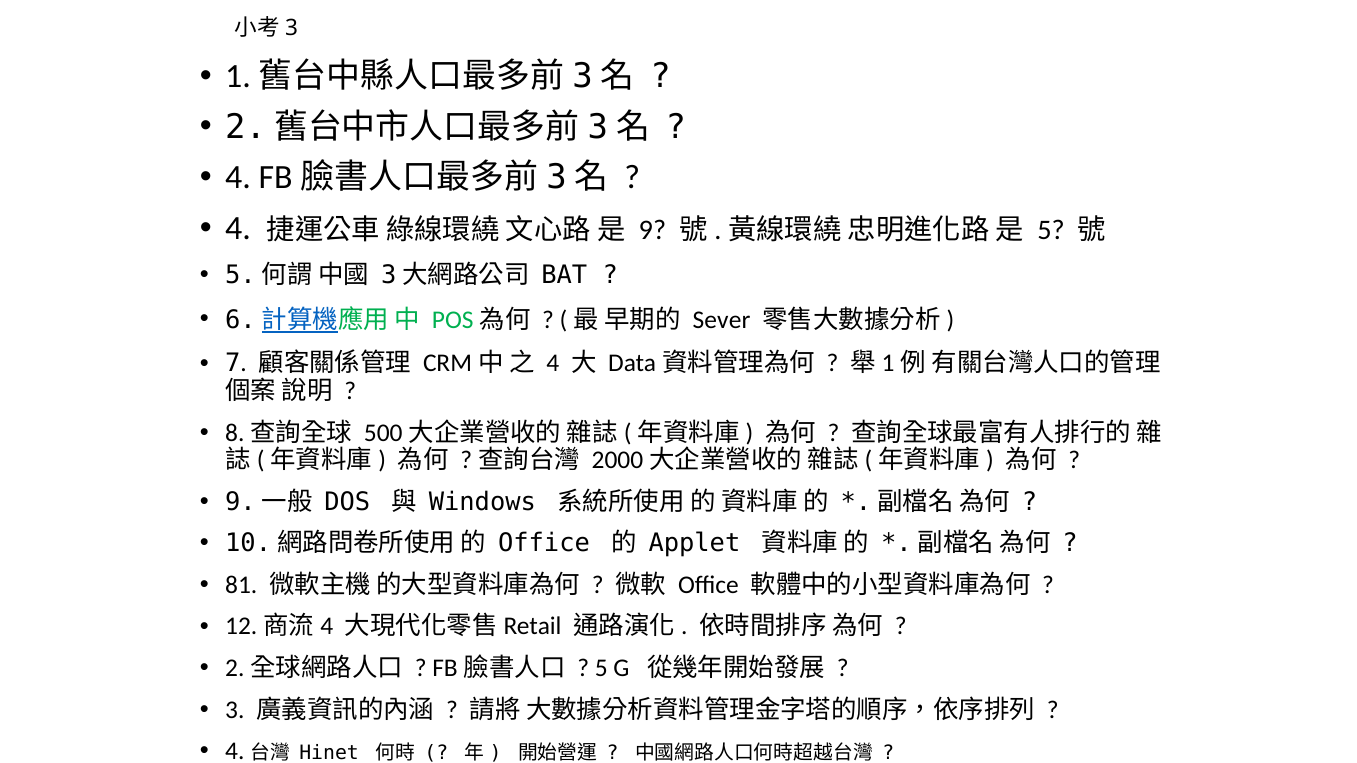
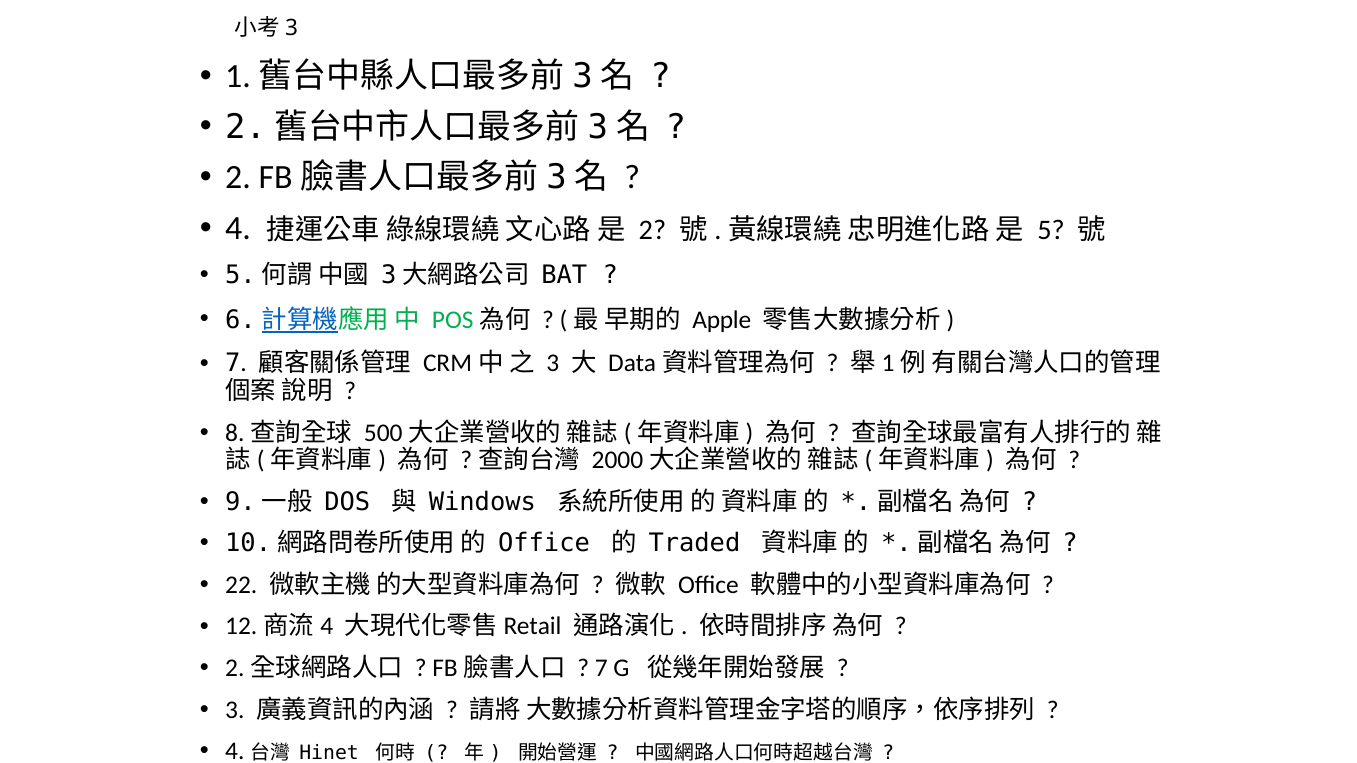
4 at (238, 178): 4 -> 2
9 at (652, 230): 9 -> 2
Sever: Sever -> Apple
4 at (553, 364): 4 -> 3
Applet: Applet -> Traded
81: 81 -> 22
5 at (601, 668): 5 -> 7
